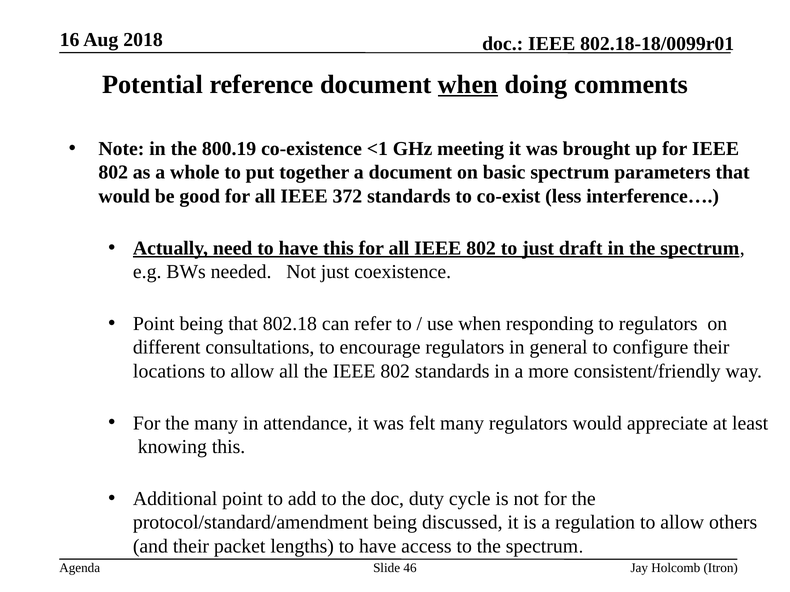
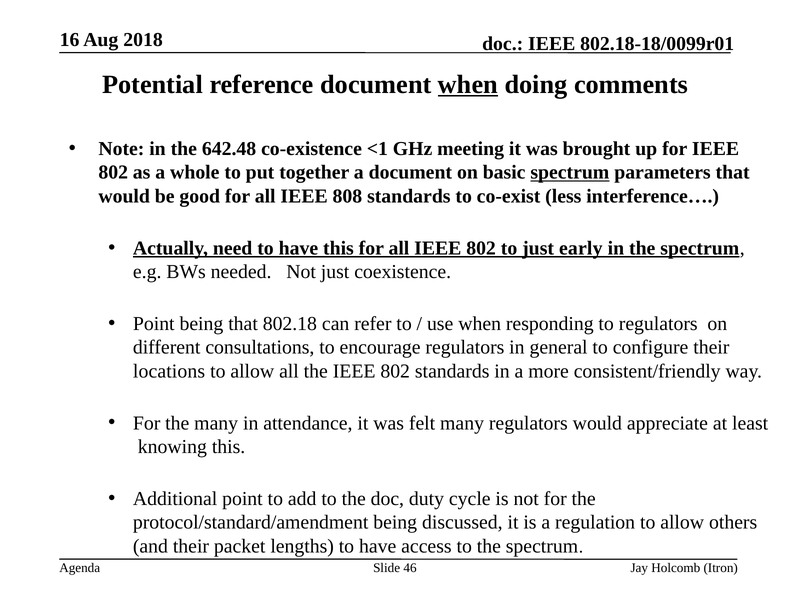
800.19: 800.19 -> 642.48
spectrum at (570, 173) underline: none -> present
372: 372 -> 808
draft: draft -> early
